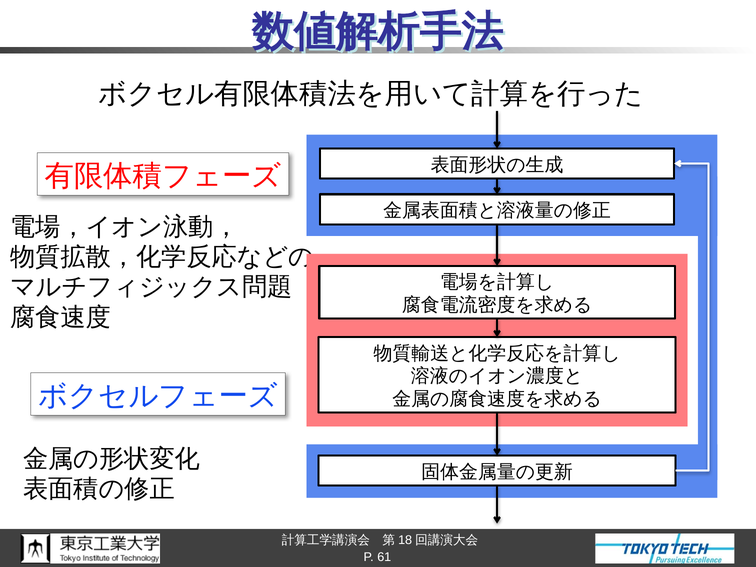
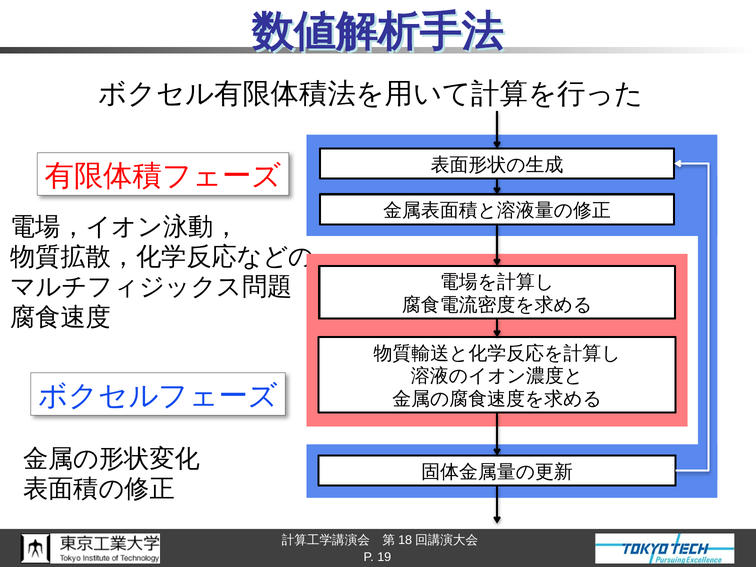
61: 61 -> 19
